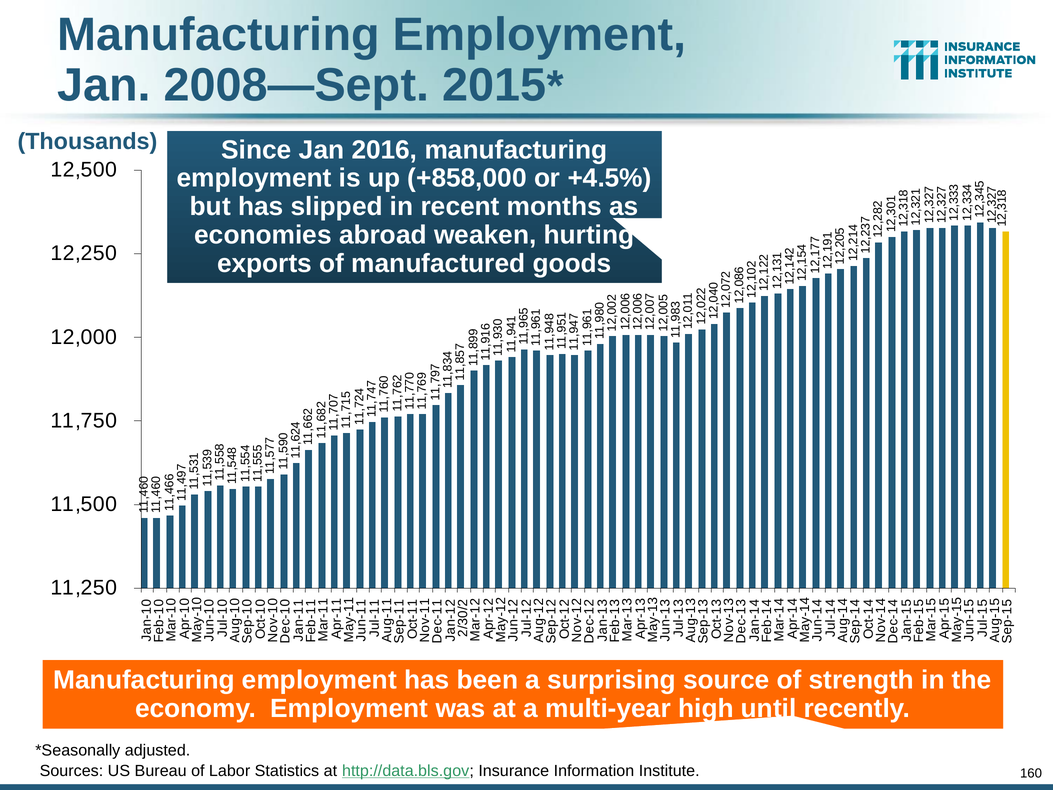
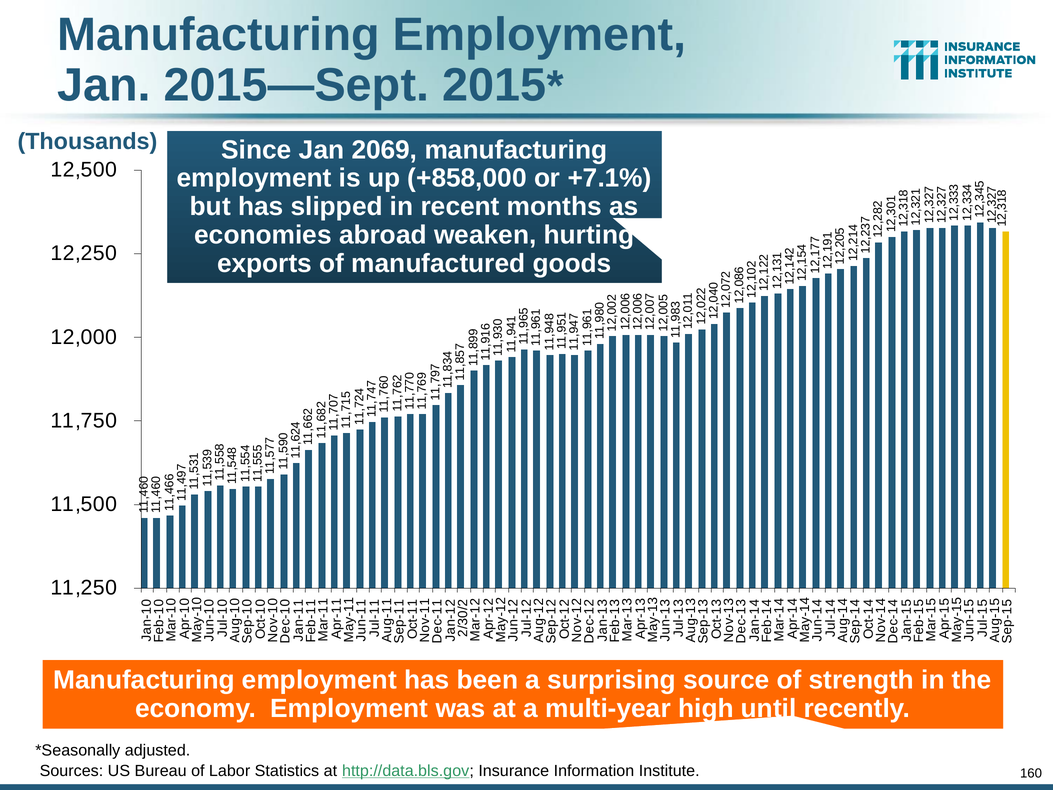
2008—Sept: 2008—Sept -> 2015—Sept
2016: 2016 -> 2069
+4.5%: +4.5% -> +7.1%
